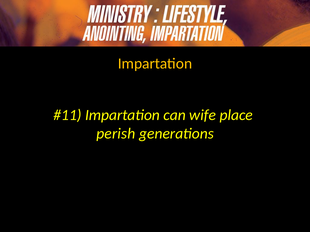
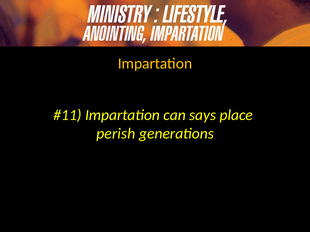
wife: wife -> says
